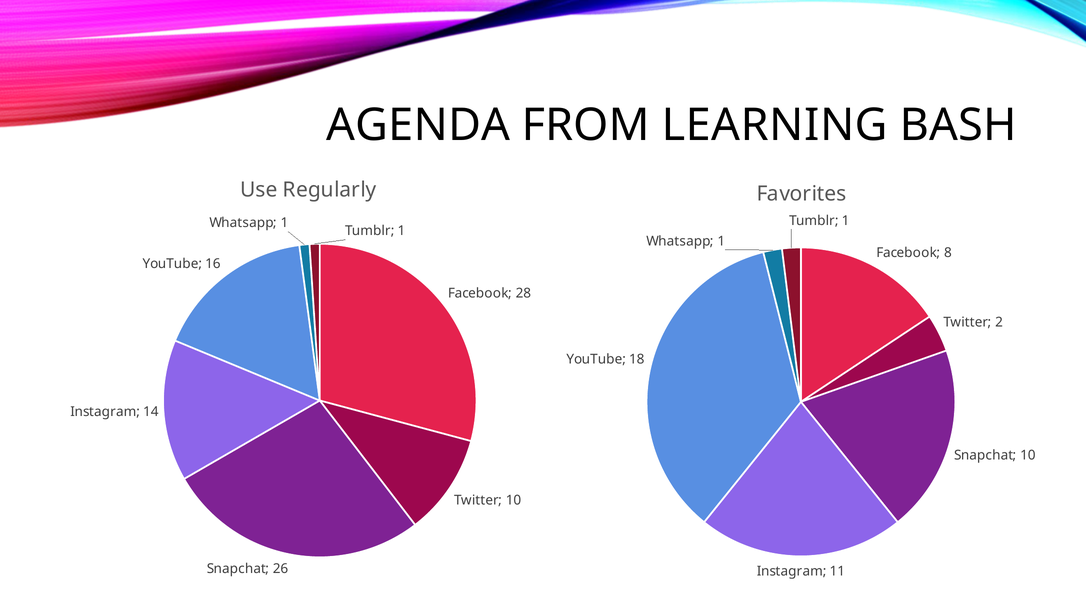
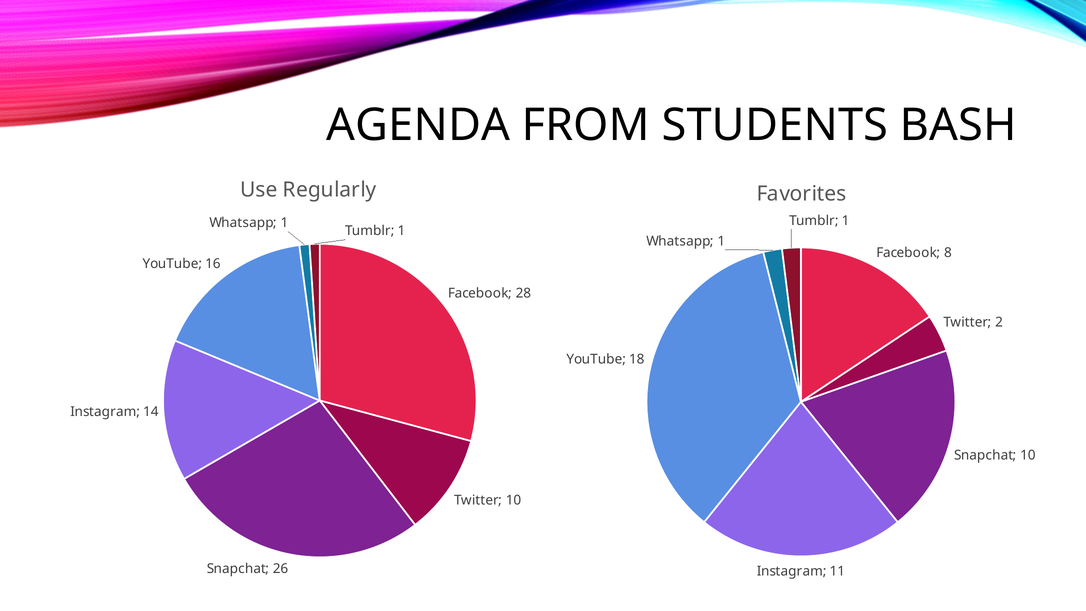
LEARNING: LEARNING -> STUDENTS
